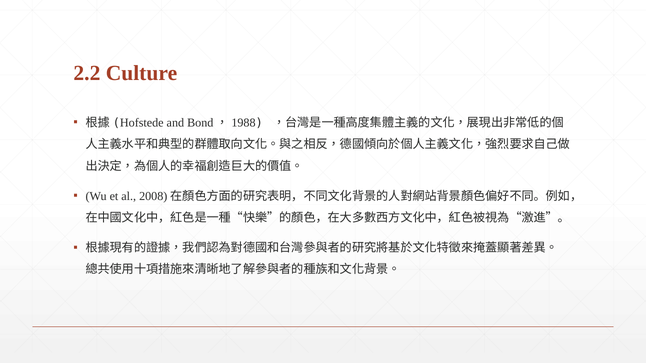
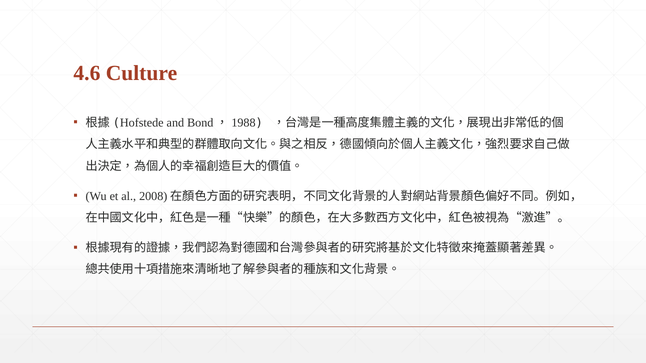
2.2: 2.2 -> 4.6
